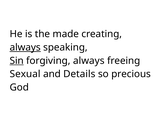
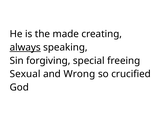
Sin underline: present -> none
forgiving always: always -> special
Details: Details -> Wrong
precious: precious -> crucified
